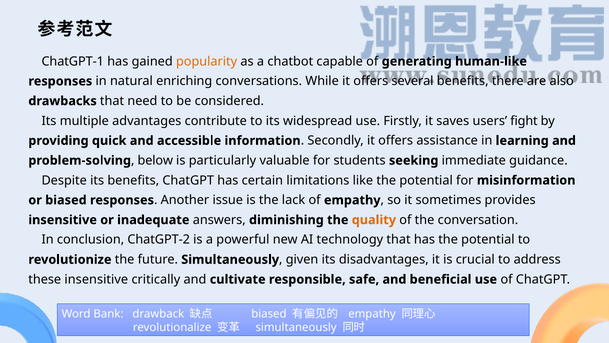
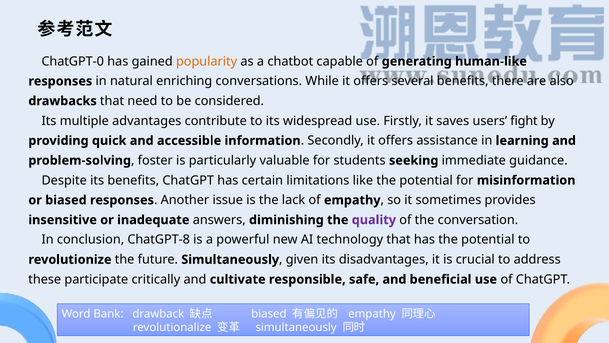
ChatGPT-1: ChatGPT-1 -> ChatGPT-0
below: below -> foster
quality colour: orange -> purple
ChatGPT-2: ChatGPT-2 -> ChatGPT-8
these insensitive: insensitive -> participate
